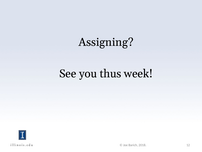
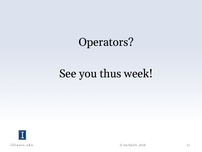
Assigning: Assigning -> Operators
